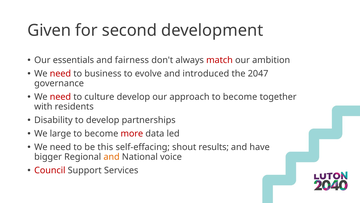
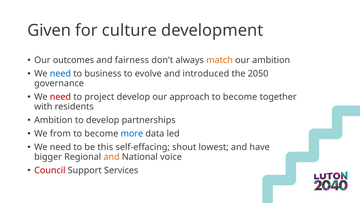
second: second -> culture
essentials: essentials -> outcomes
match colour: red -> orange
need at (60, 74) colour: red -> blue
2047: 2047 -> 2050
culture: culture -> project
Disability at (53, 120): Disability -> Ambition
large: large -> from
more colour: red -> blue
results: results -> lowest
